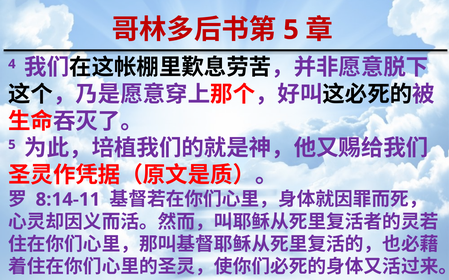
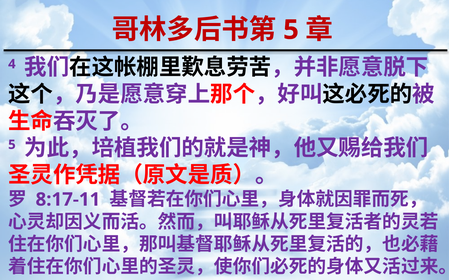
8:14-11: 8:14-11 -> 8:17-11
